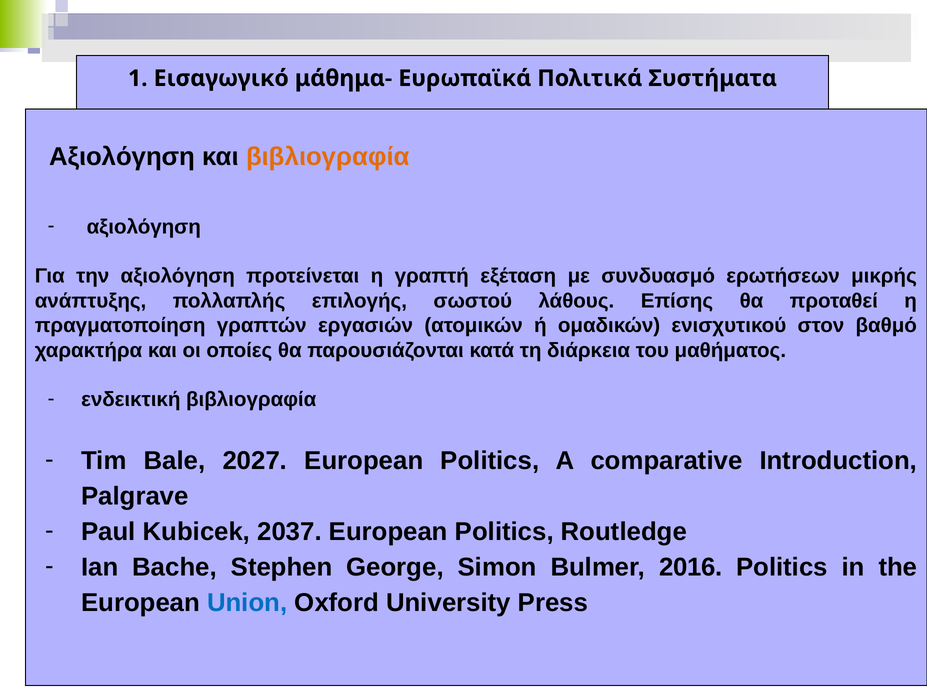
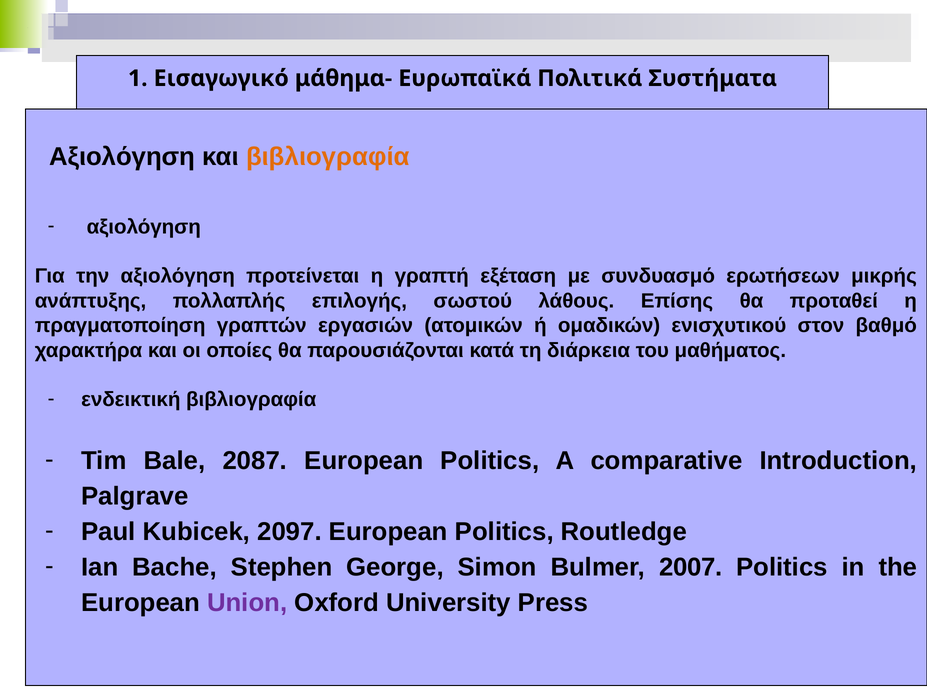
2027: 2027 -> 2087
2037: 2037 -> 2097
2016: 2016 -> 2007
Union colour: blue -> purple
